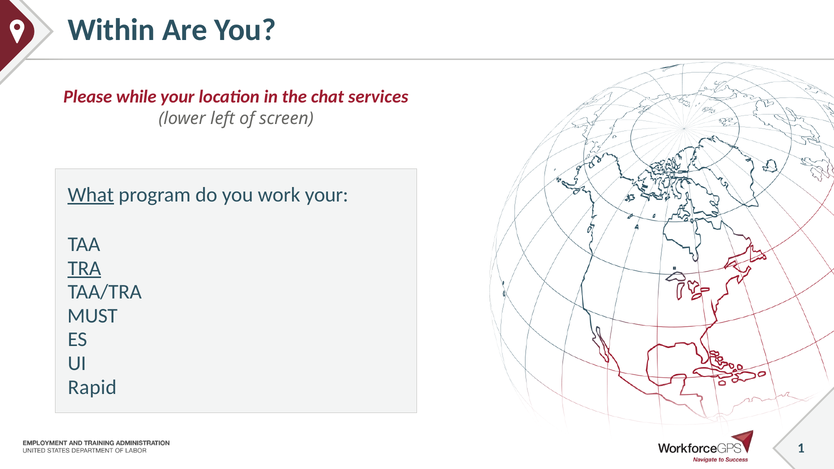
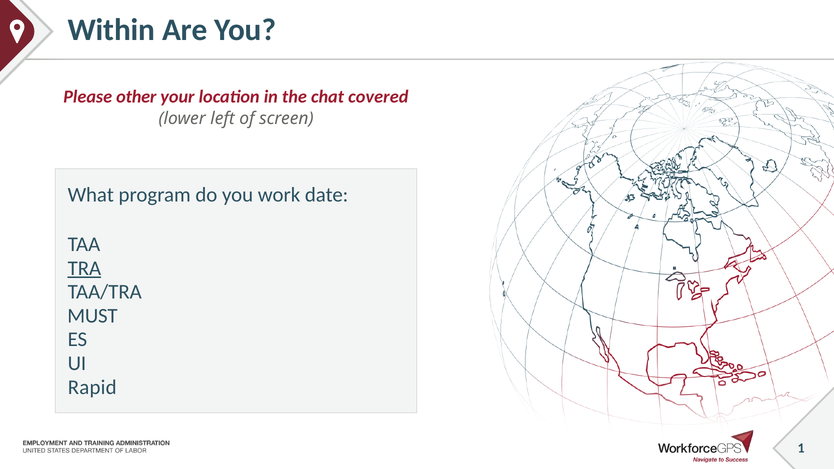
while: while -> other
services: services -> covered
What underline: present -> none
work your: your -> date
